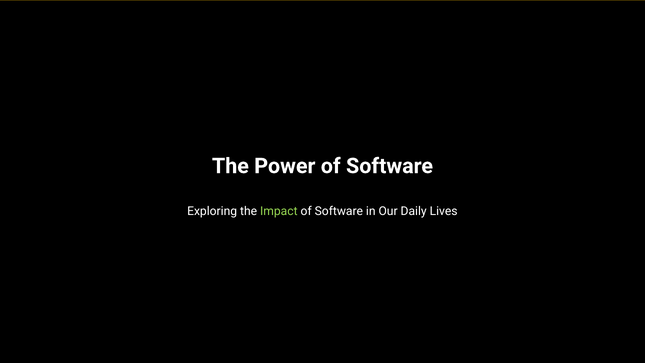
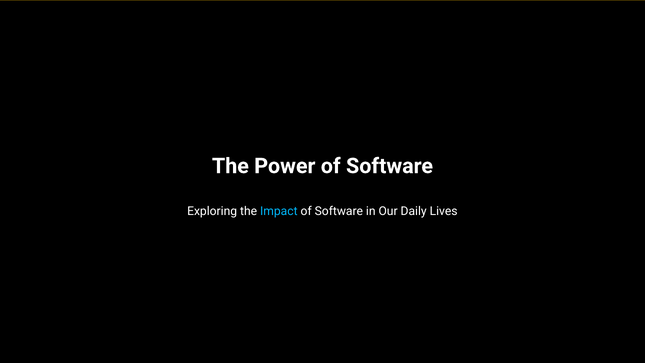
Impact colour: light green -> light blue
